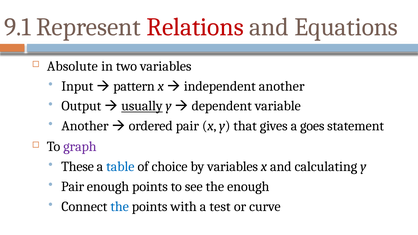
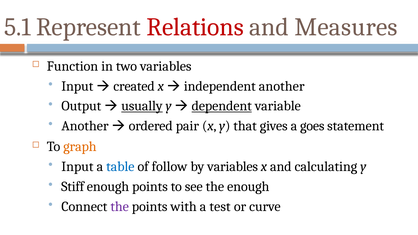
9.1: 9.1 -> 5.1
Equations: Equations -> Measures
Absolute: Absolute -> Function
pattern: pattern -> created
dependent underline: none -> present
graph colour: purple -> orange
These at (78, 167): These -> Input
choice: choice -> follow
Pair at (73, 187): Pair -> Stiff
the at (120, 207) colour: blue -> purple
